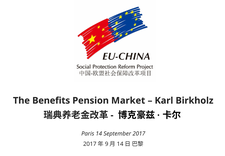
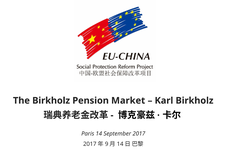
The Benefits: Benefits -> Birkholz
